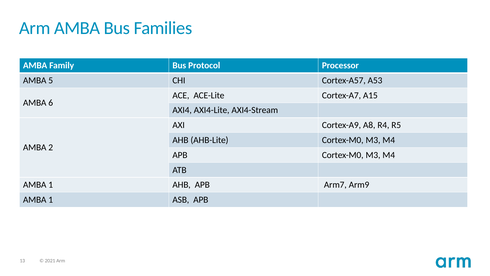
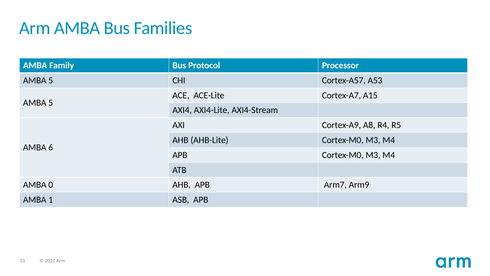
6 at (51, 103): 6 -> 5
2: 2 -> 6
1 at (51, 185): 1 -> 0
